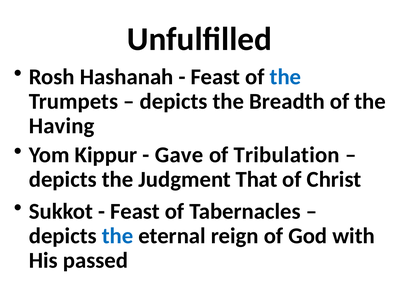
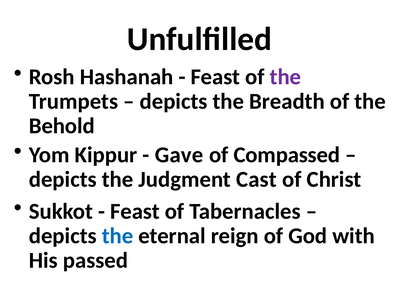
the at (285, 77) colour: blue -> purple
Having: Having -> Behold
Tribulation: Tribulation -> Compassed
That: That -> Cast
